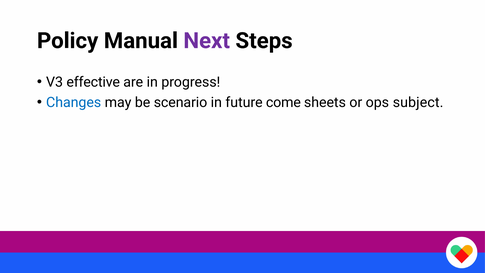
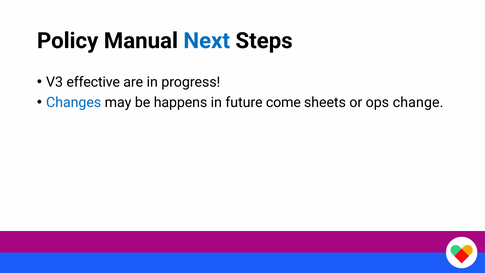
Next colour: purple -> blue
scenario: scenario -> happens
subject: subject -> change
